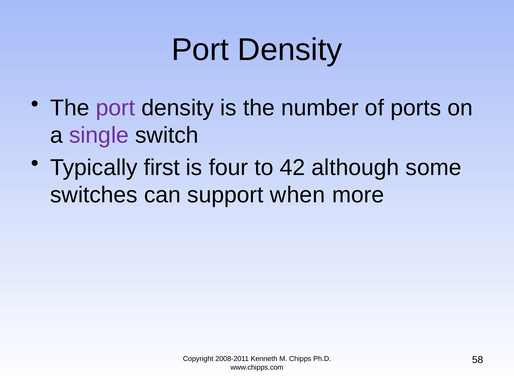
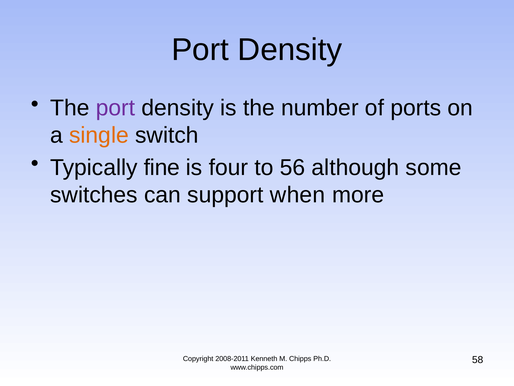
single colour: purple -> orange
first: first -> fine
42: 42 -> 56
